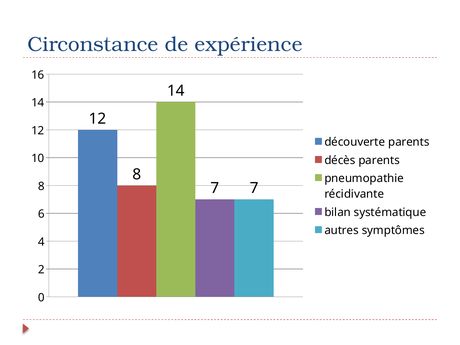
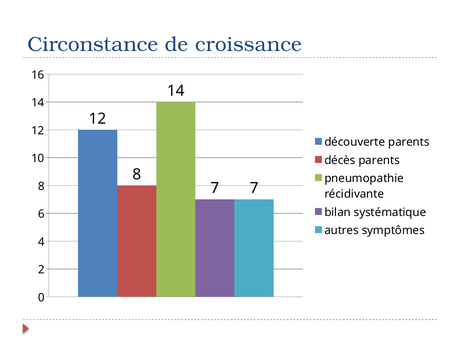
expérience: expérience -> croissance
